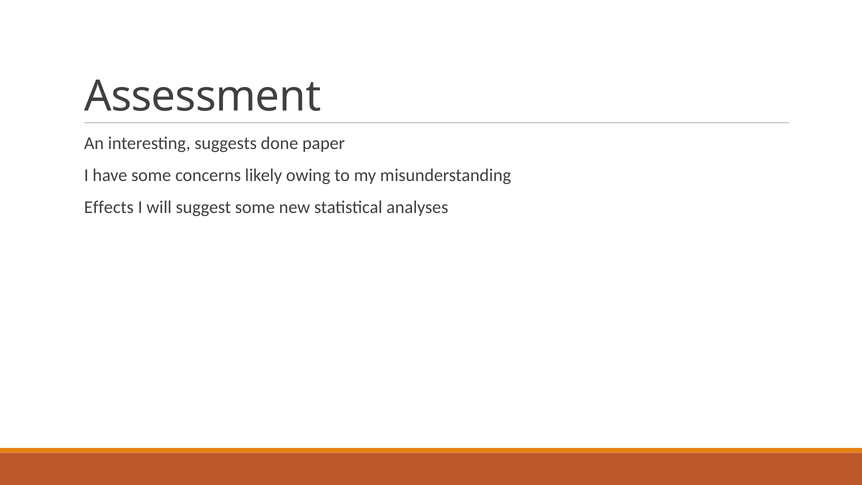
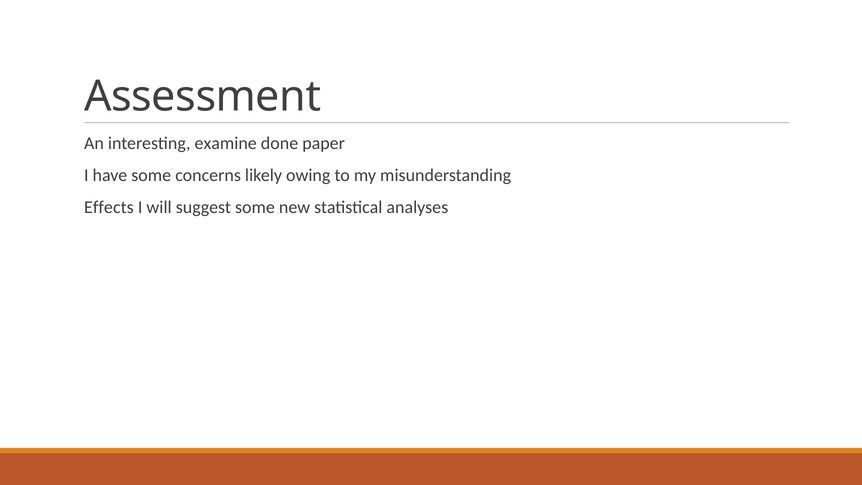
suggests: suggests -> examine
